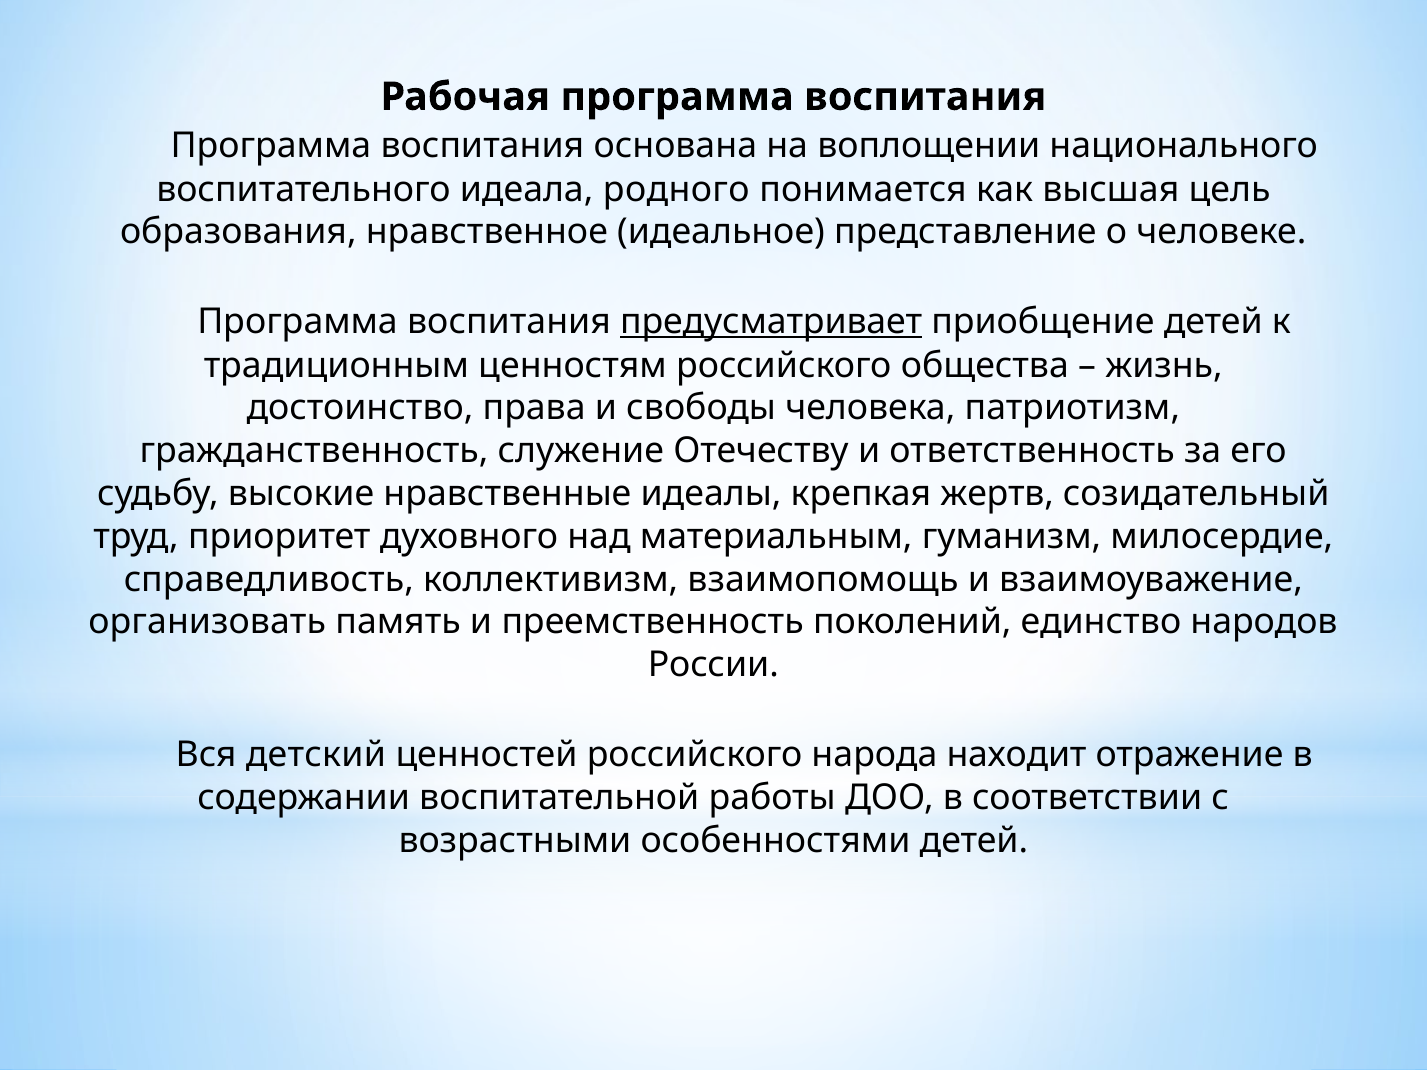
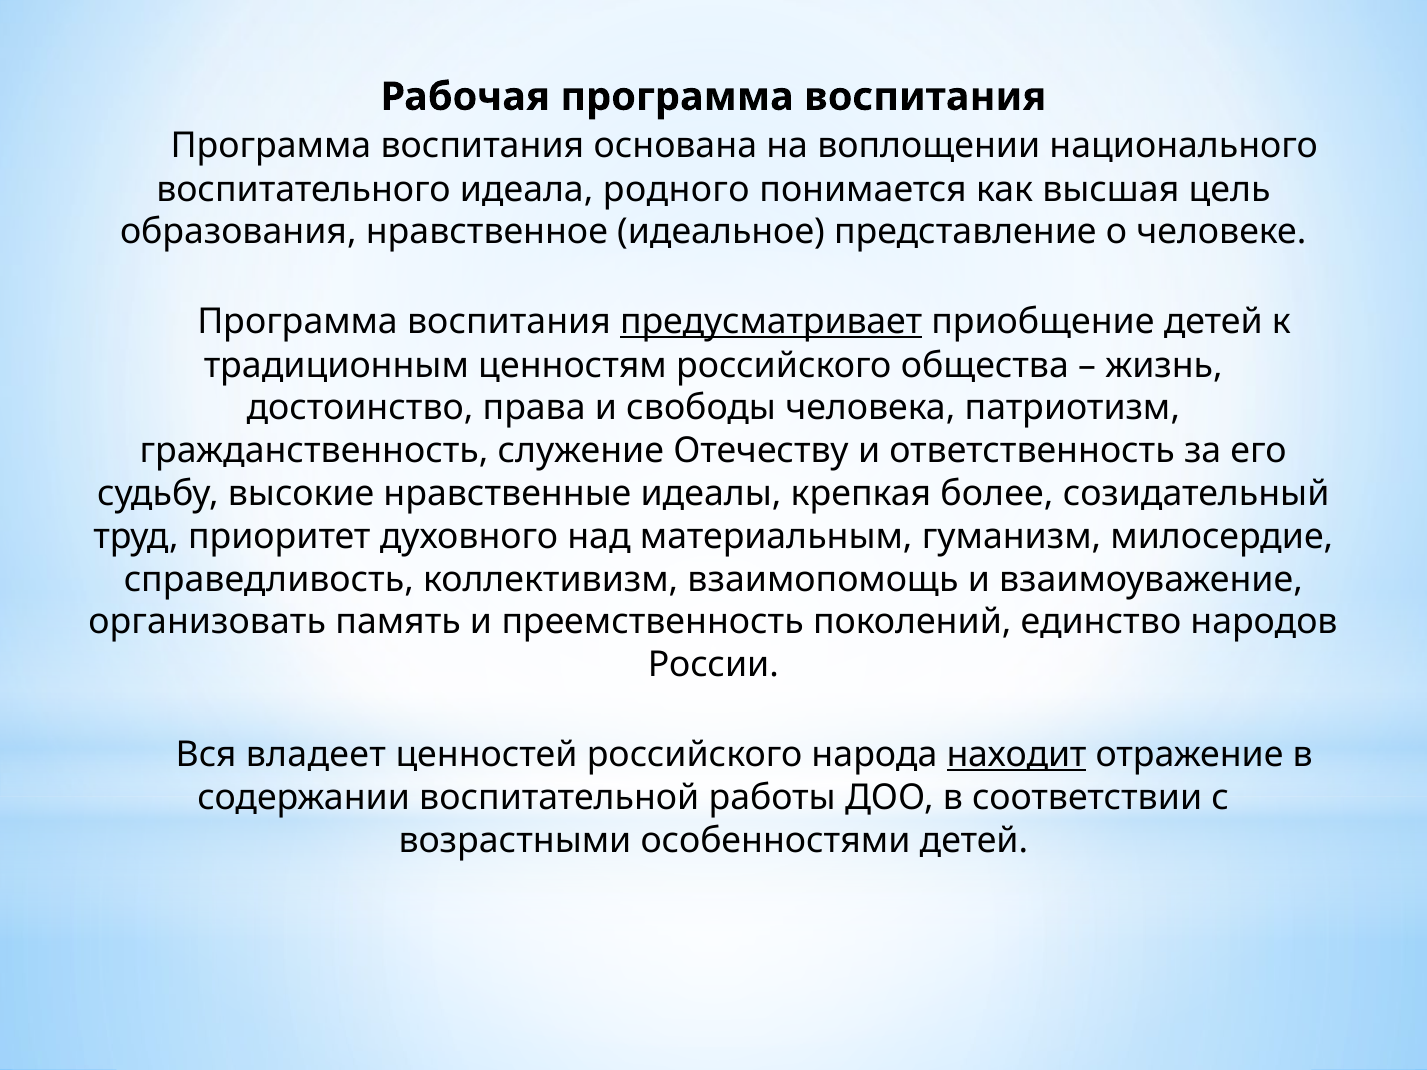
жертв: жертв -> более
детский: детский -> владеет
находит underline: none -> present
